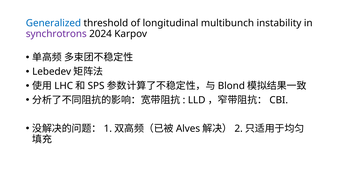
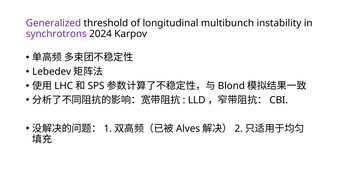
Generalized colour: blue -> purple
